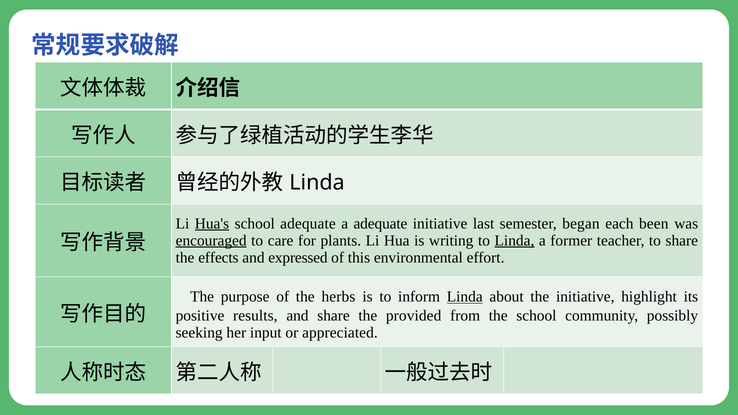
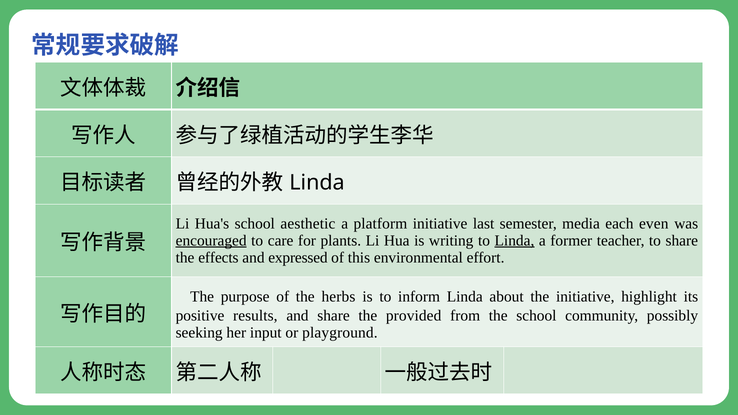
Hua's underline: present -> none
school adequate: adequate -> aesthetic
a adequate: adequate -> platform
began: began -> media
been: been -> even
Linda at (465, 297) underline: present -> none
appreciated: appreciated -> playground
